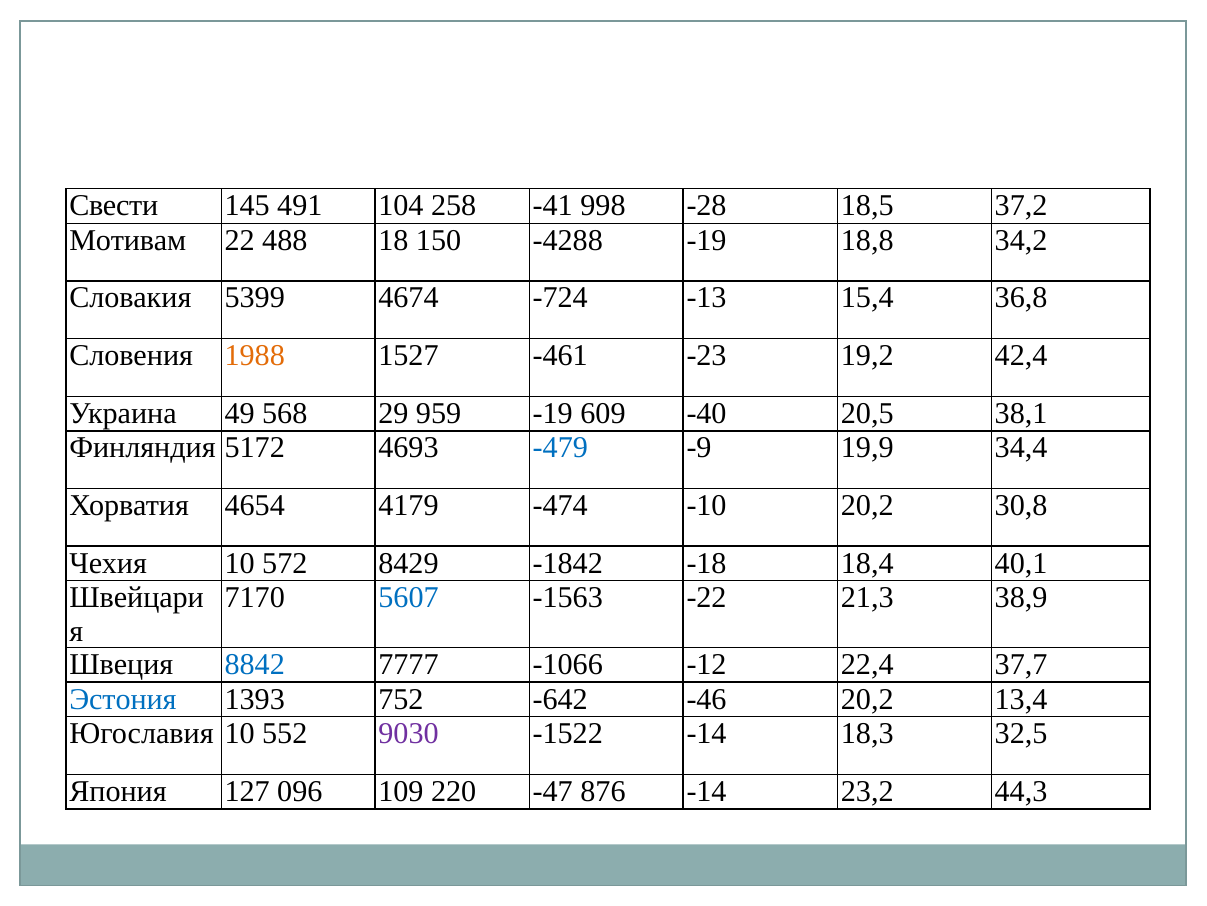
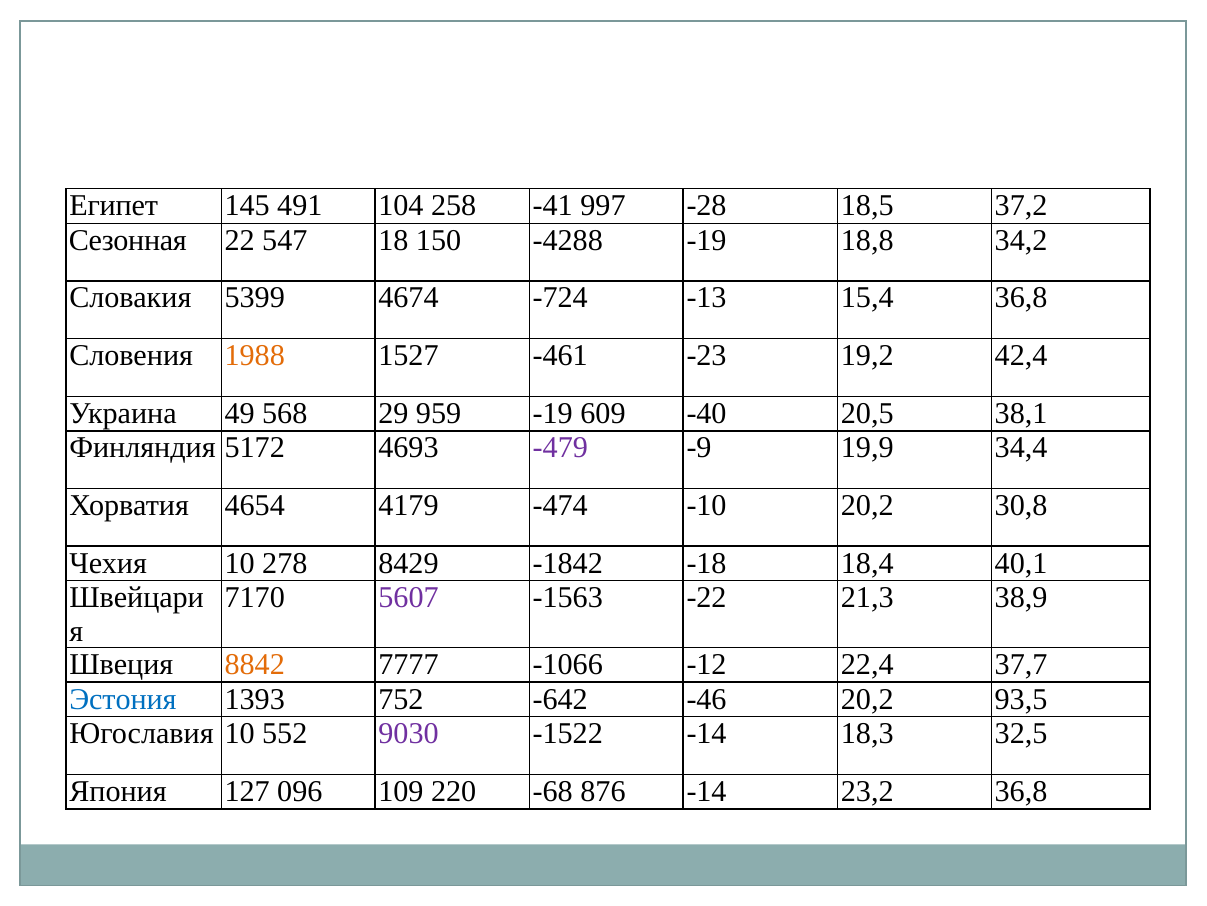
Свести: Свести -> Египет
998: 998 -> 997
Мотивам: Мотивам -> Сезонная
488: 488 -> 547
-479 colour: blue -> purple
572: 572 -> 278
5607 colour: blue -> purple
8842 colour: blue -> orange
13,4: 13,4 -> 93,5
-47: -47 -> -68
23,2 44,3: 44,3 -> 36,8
